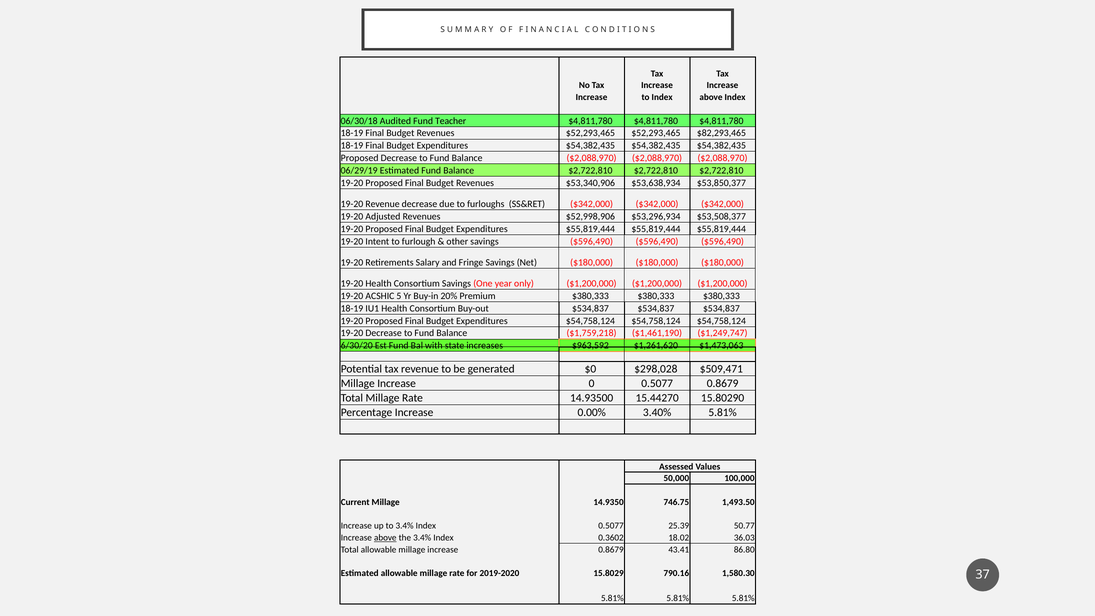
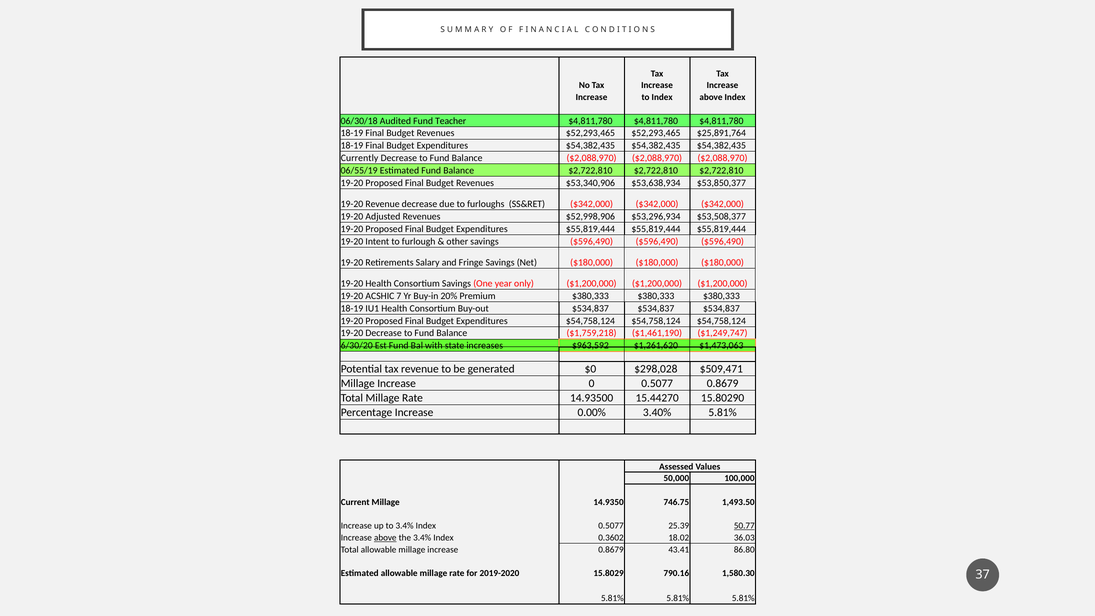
$82,293,465: $82,293,465 -> $25,891,764
Proposed at (360, 158): Proposed -> Currently
06/29/19: 06/29/19 -> 06/55/19
5: 5 -> 7
50.77 underline: none -> present
